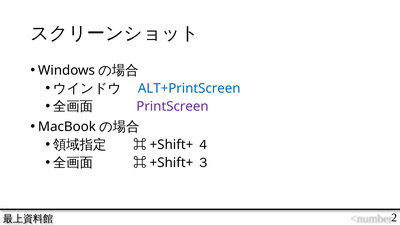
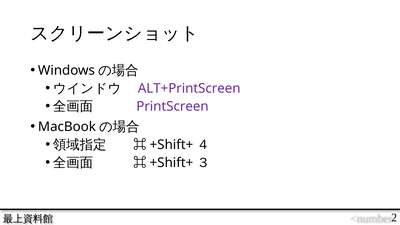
ALT+PrintScreen colour: blue -> purple
